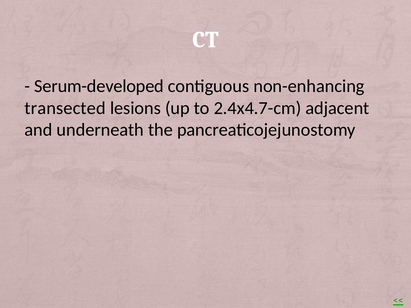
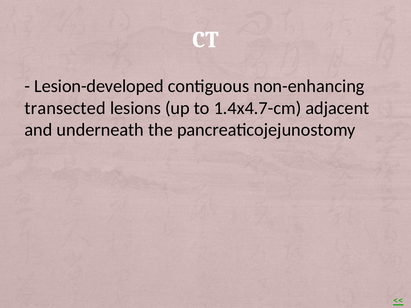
Serum-developed: Serum-developed -> Lesion-developed
2.4x4.7-cm: 2.4x4.7-cm -> 1.4x4.7-cm
